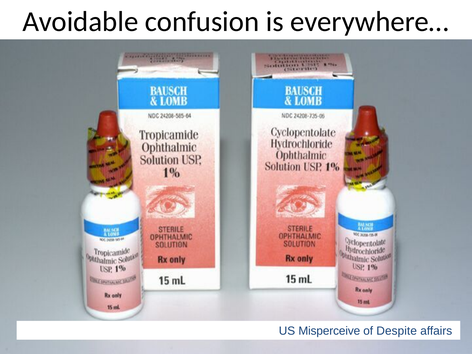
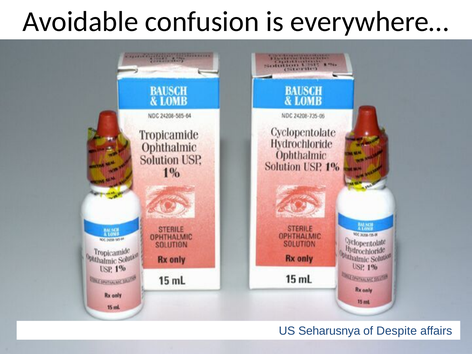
Misperceive: Misperceive -> Seharusnya
